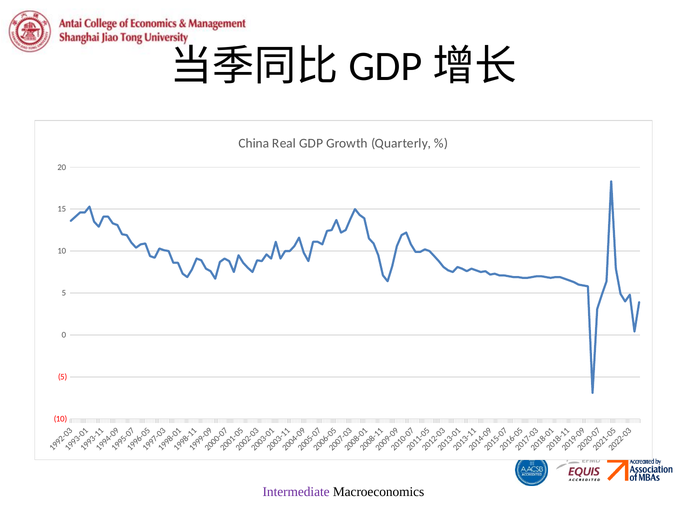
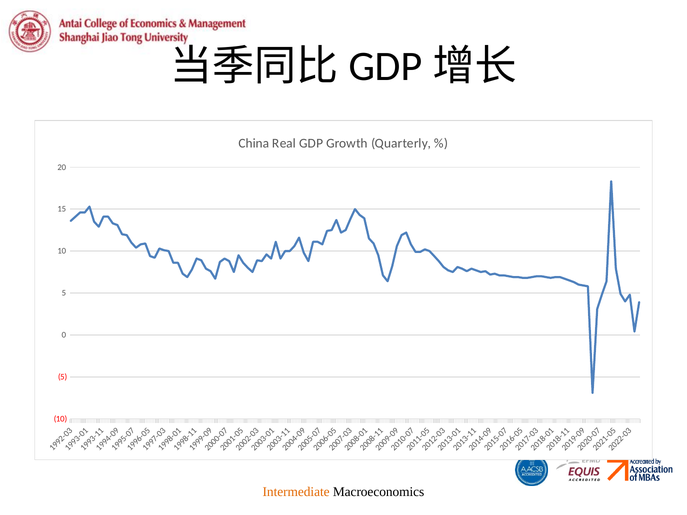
Intermediate colour: purple -> orange
